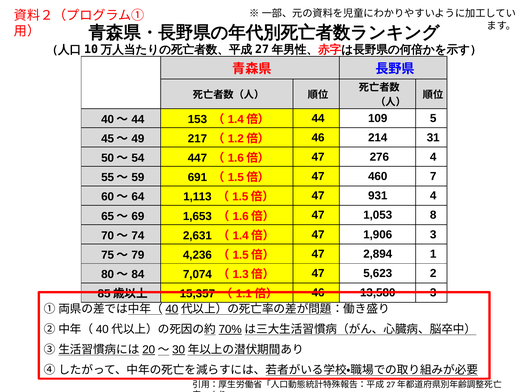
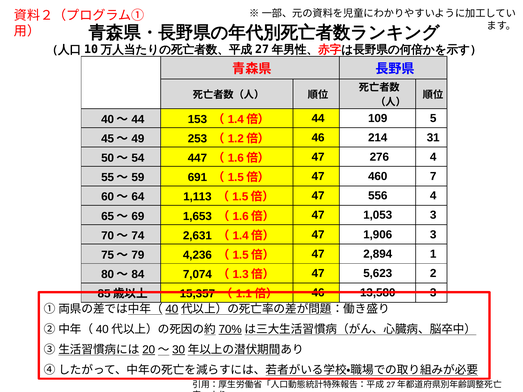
217: 217 -> 253
931: 931 -> 556
1,053 8: 8 -> 3
